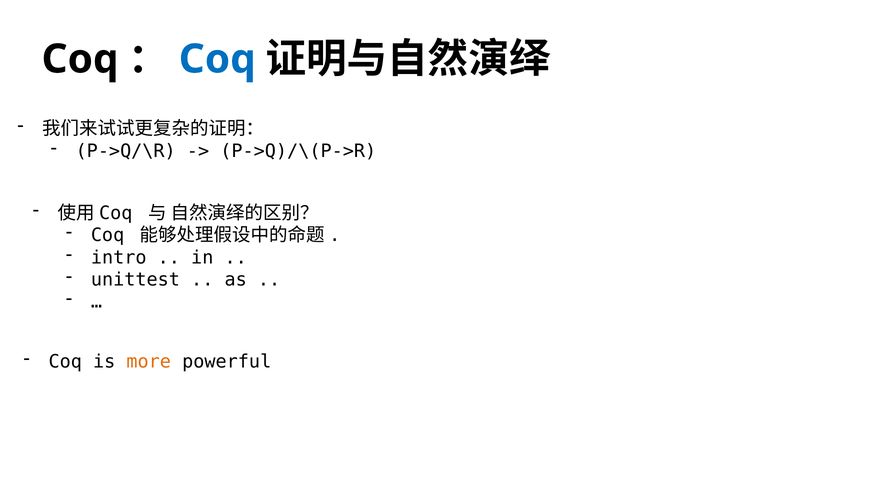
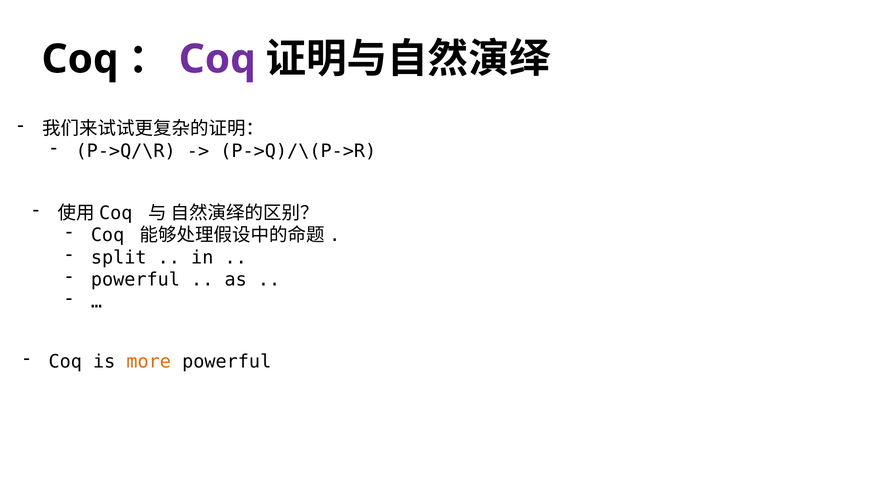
Coq at (217, 59) colour: blue -> purple
intro: intro -> split
unittest at (135, 280): unittest -> powerful
